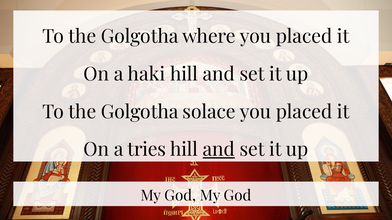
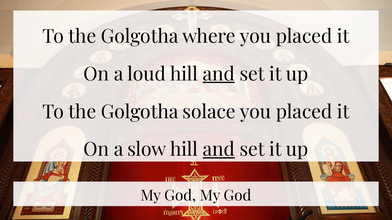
haki: haki -> loud
and at (219, 74) underline: none -> present
tries: tries -> slow
